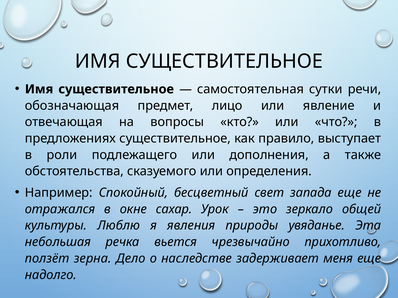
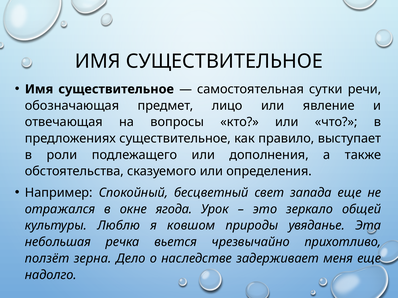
сахар: сахар -> ягода
явления: явления -> ковшом
